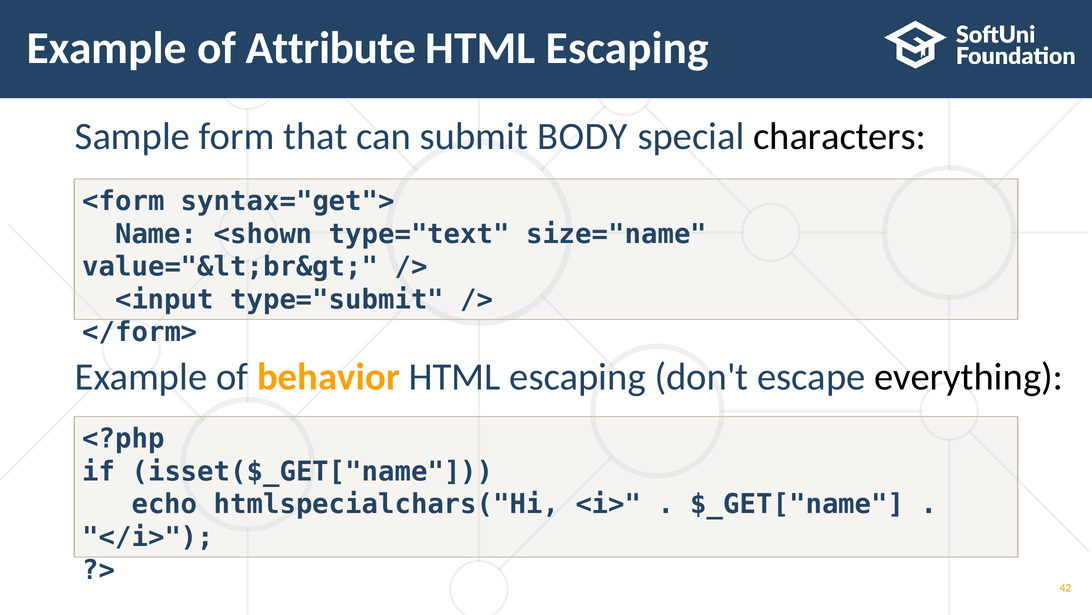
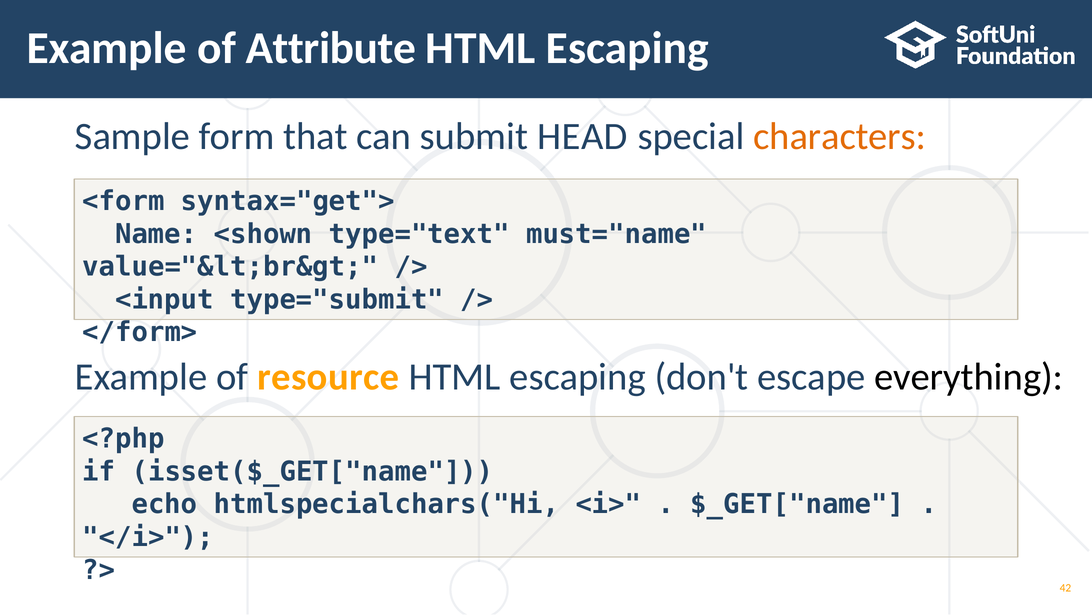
BODY: BODY -> HEAD
characters colour: black -> orange
size="name: size="name -> must="name
behavior: behavior -> resource
